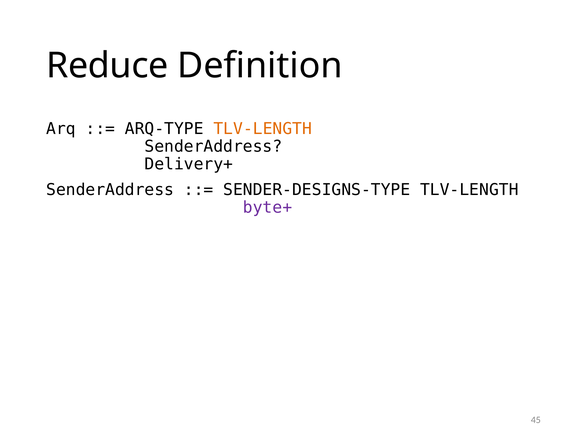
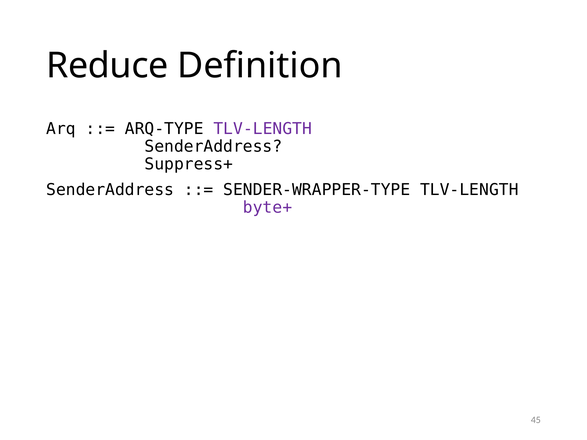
TLV-LENGTH at (263, 129) colour: orange -> purple
Delivery+: Delivery+ -> Suppress+
SENDER-DESIGNS-TYPE: SENDER-DESIGNS-TYPE -> SENDER-WRAPPER-TYPE
